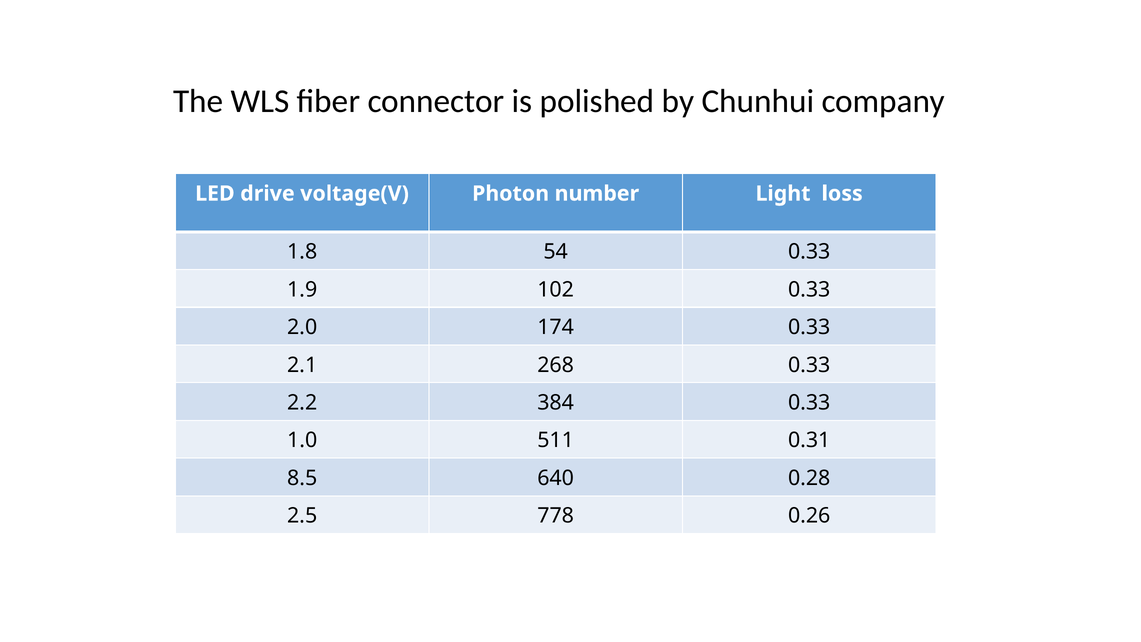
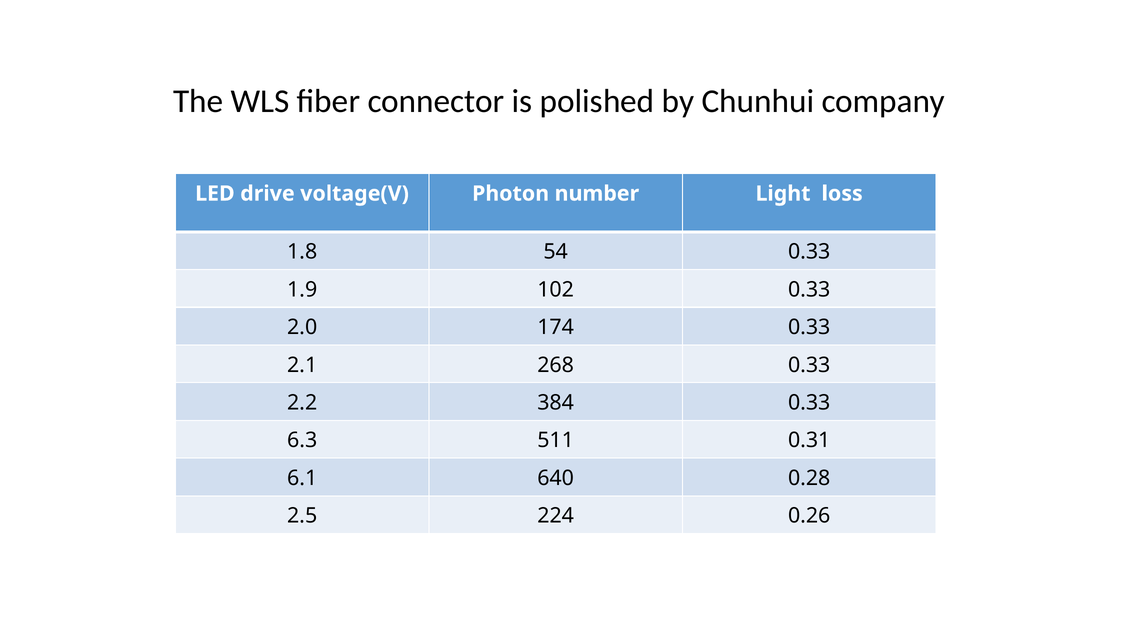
1.0: 1.0 -> 6.3
8.5: 8.5 -> 6.1
778: 778 -> 224
